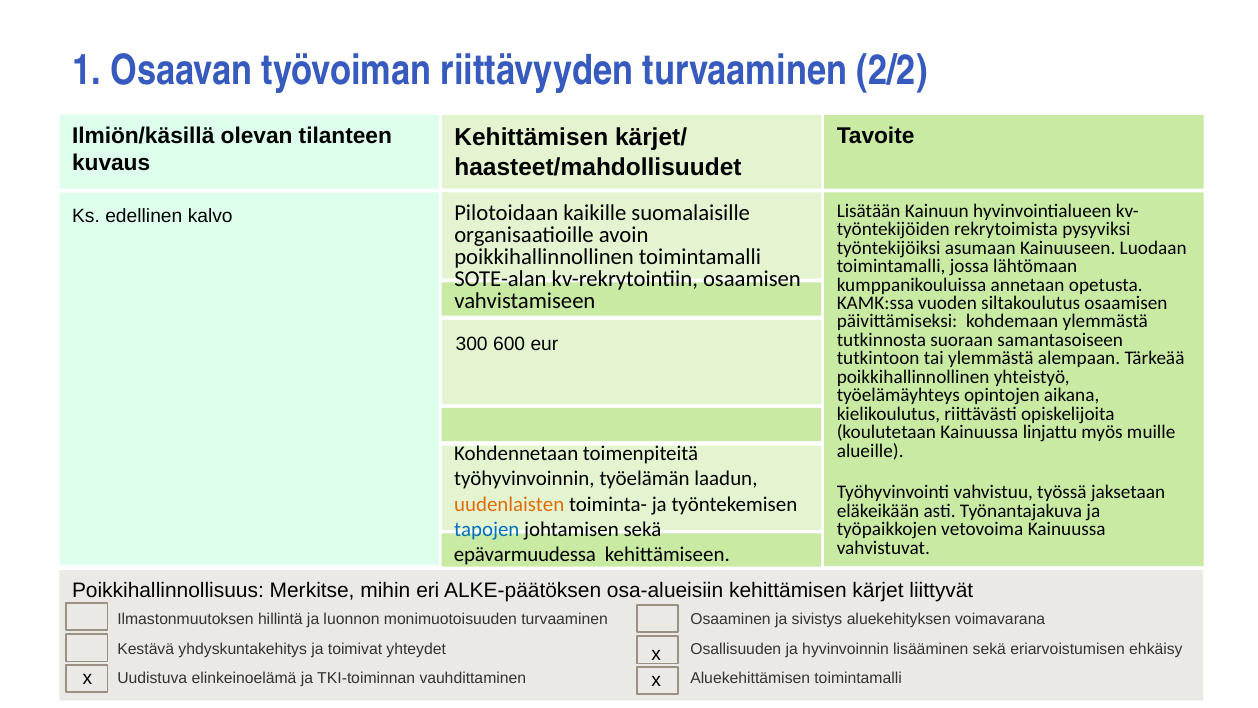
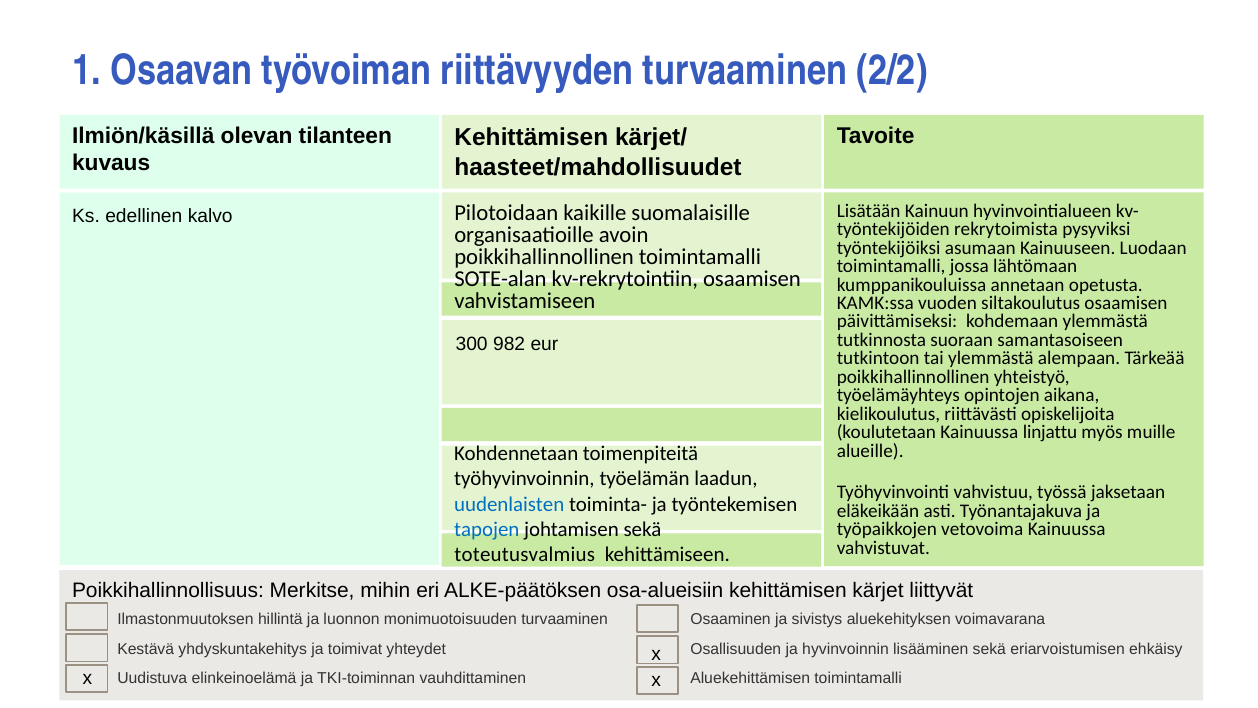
600: 600 -> 982
uudenlaisten colour: orange -> blue
epävarmuudessa: epävarmuudessa -> toteutusvalmius
